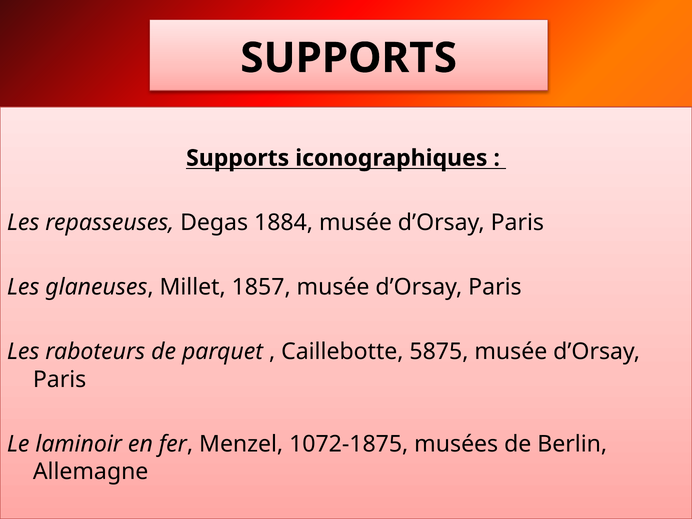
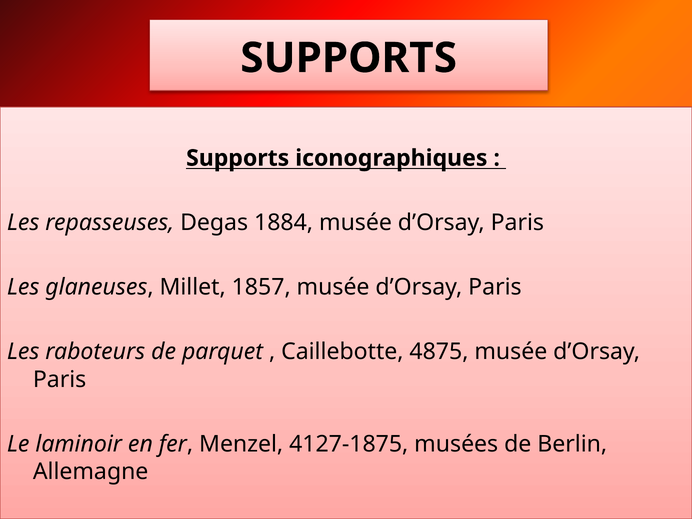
5875: 5875 -> 4875
1072-1875: 1072-1875 -> 4127-1875
